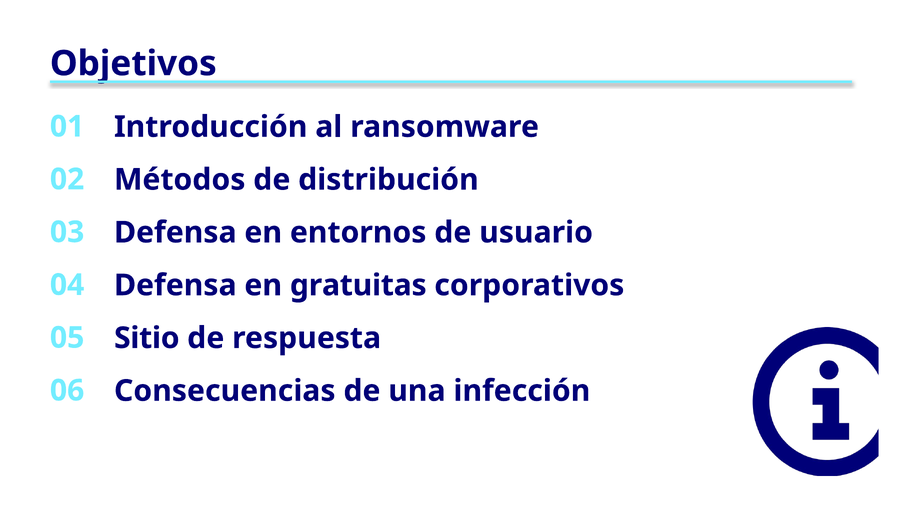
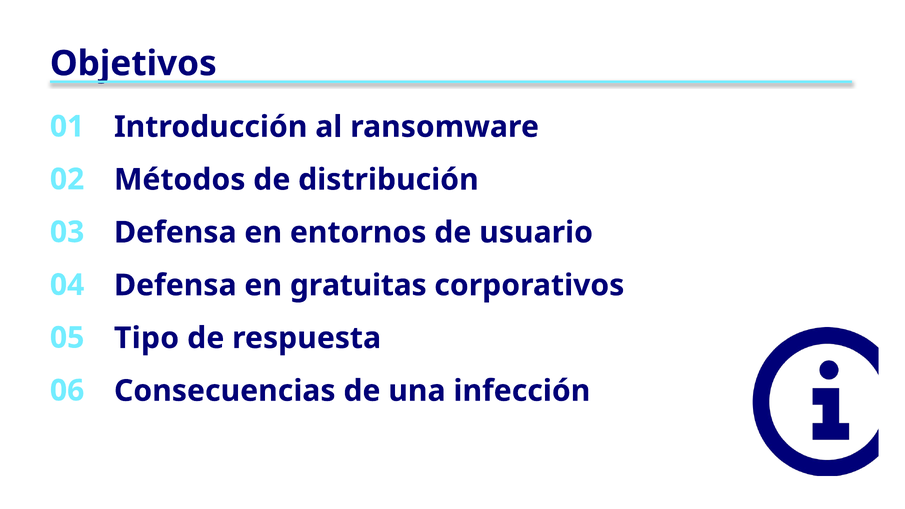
Sitio: Sitio -> Tipo
